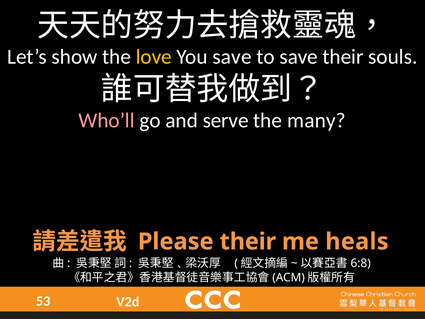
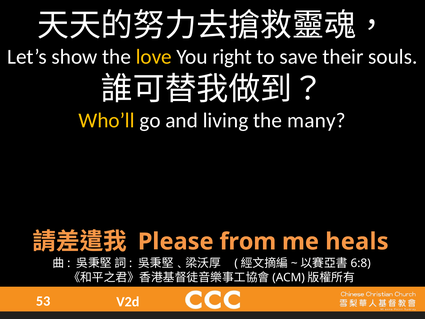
You save: save -> right
Who’ll colour: pink -> yellow
serve: serve -> living
Please their: their -> from
